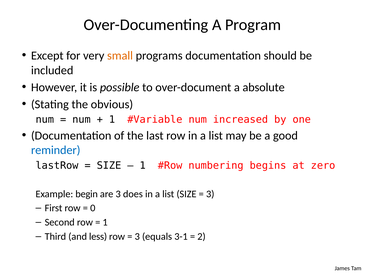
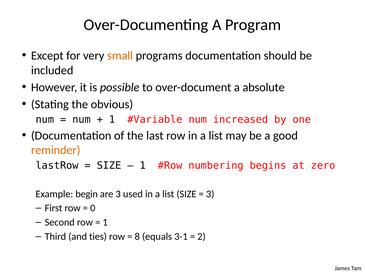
reminder colour: blue -> orange
does: does -> used
less: less -> ties
3 at (137, 236): 3 -> 8
